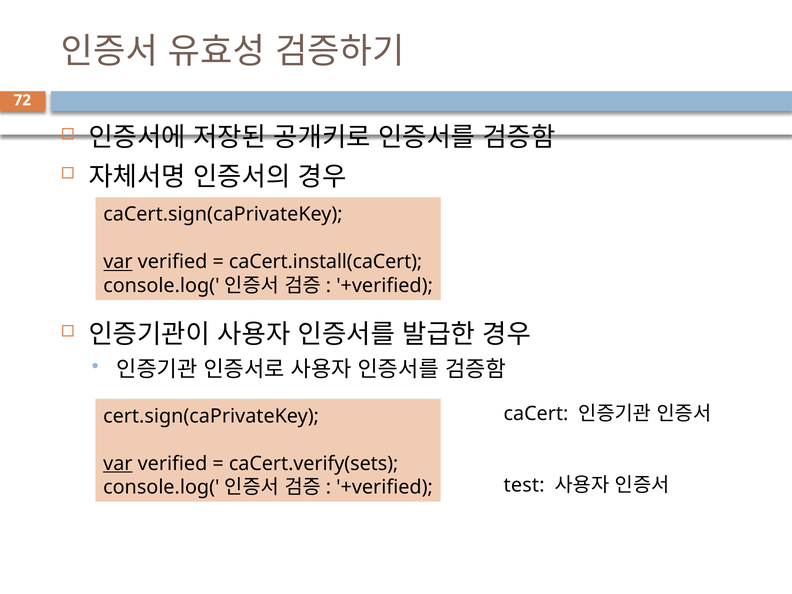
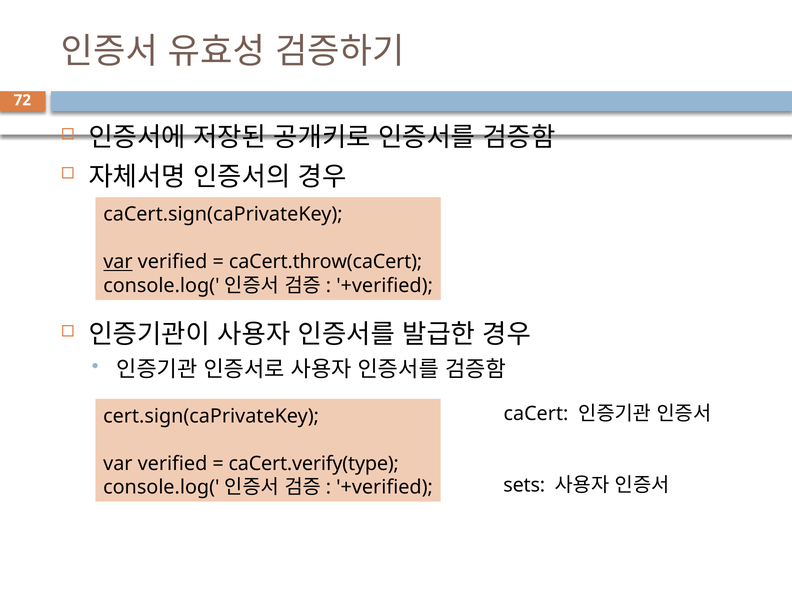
caCert.install(caCert: caCert.install(caCert -> caCert.throw(caCert
var at (118, 463) underline: present -> none
caCert.verify(sets: caCert.verify(sets -> caCert.verify(type
test: test -> sets
